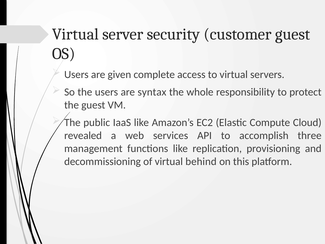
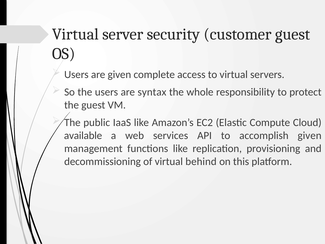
revealed: revealed -> available
accomplish three: three -> given
